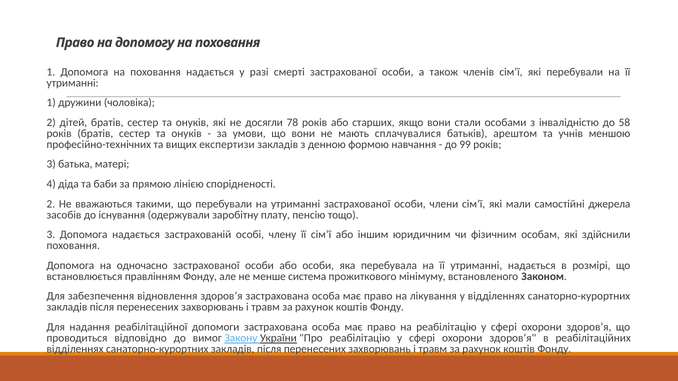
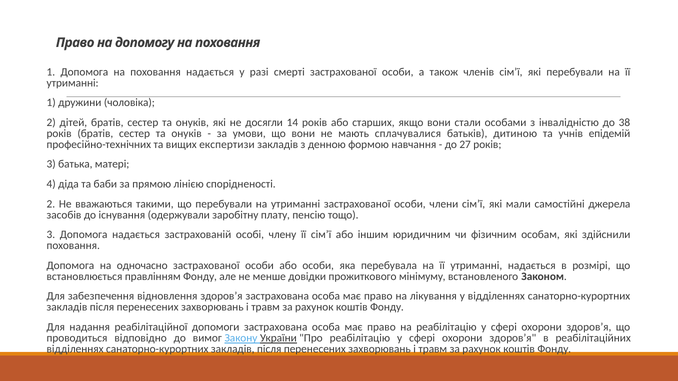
78: 78 -> 14
58: 58 -> 38
арештом: арештом -> дитиною
меншою: меншою -> епідемій
99: 99 -> 27
система: система -> довідки
